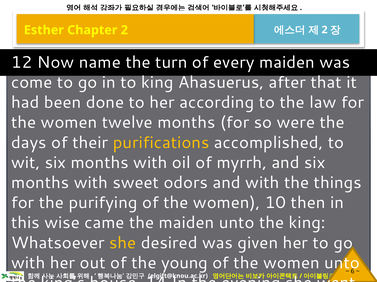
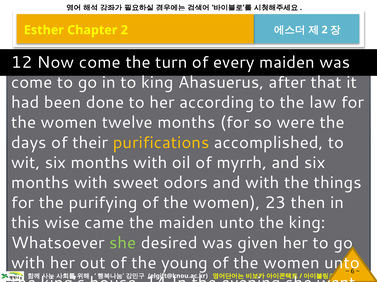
Now name: name -> come
10: 10 -> 23
she at (123, 243) colour: yellow -> light green
